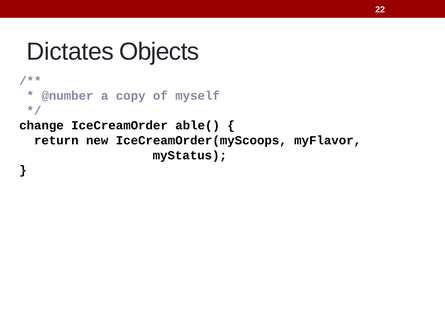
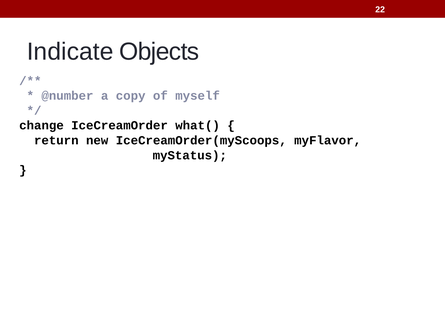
Dictates: Dictates -> Indicate
able(: able( -> what(
